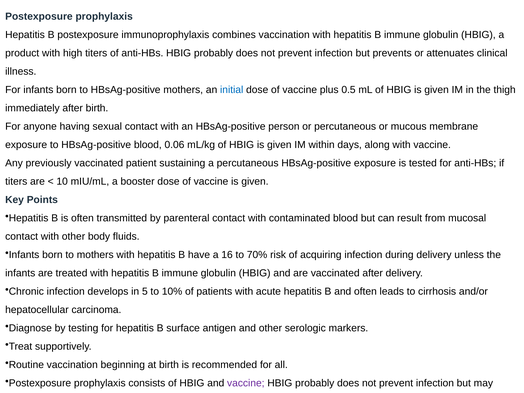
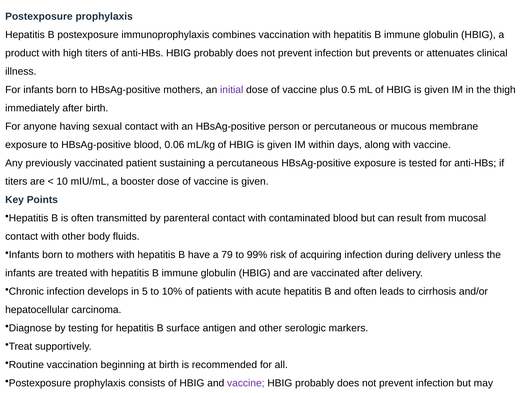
initial colour: blue -> purple
16: 16 -> 79
70%: 70% -> 99%
